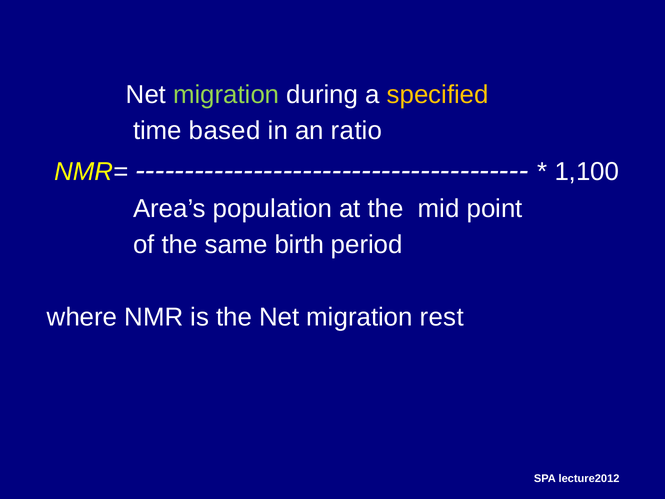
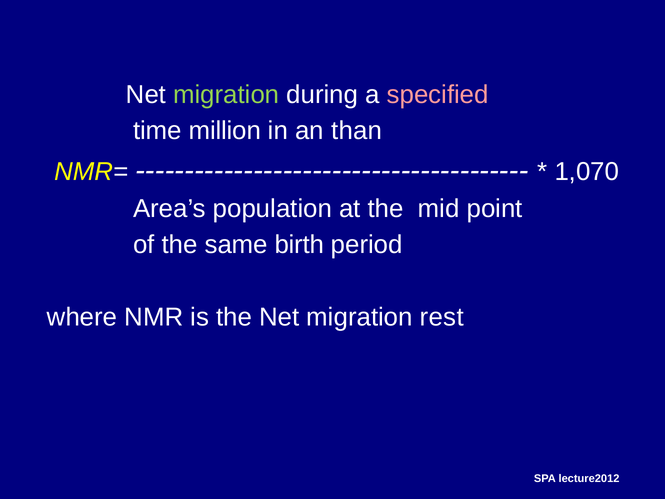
specified colour: yellow -> pink
based: based -> million
ratio: ratio -> than
1,100: 1,100 -> 1,070
